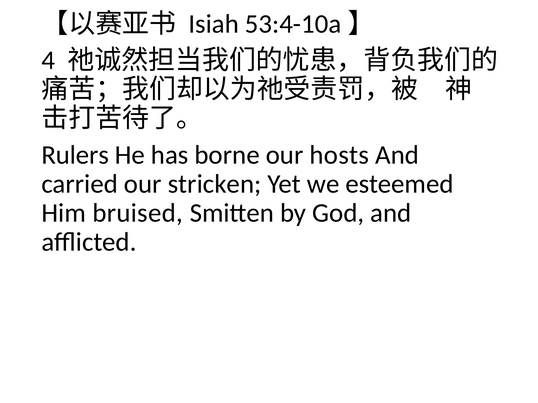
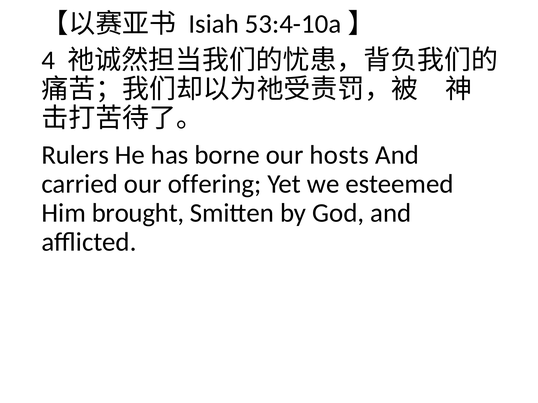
stricken: stricken -> offering
bruised: bruised -> brought
